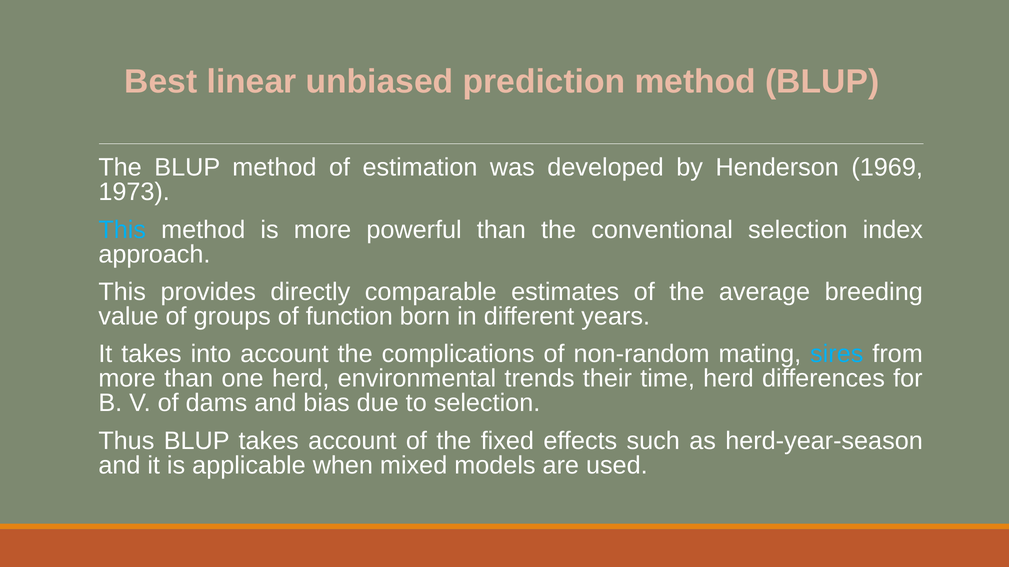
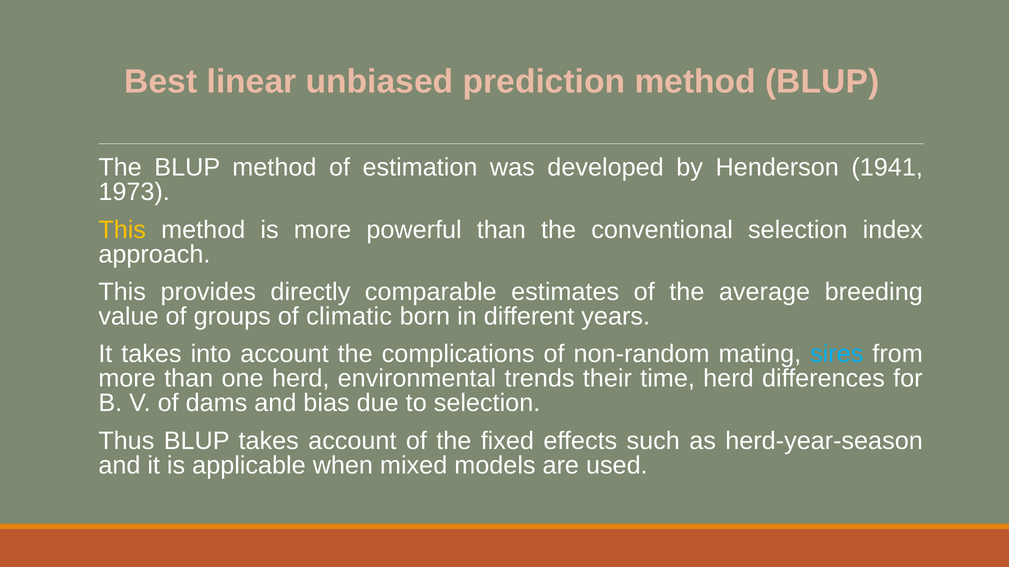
1969: 1969 -> 1941
This at (122, 230) colour: light blue -> yellow
function: function -> climatic
